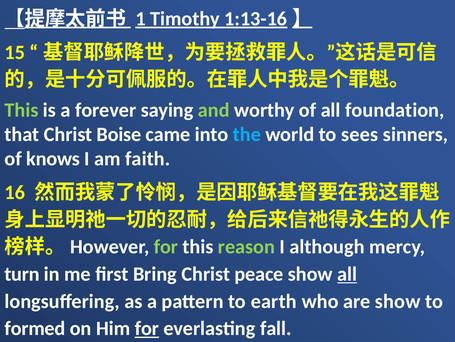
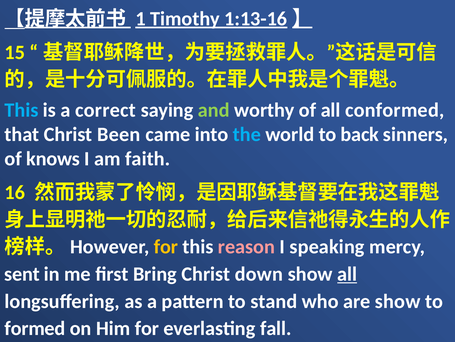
This at (21, 110) colour: light green -> light blue
forever: forever -> correct
foundation: foundation -> conformed
Boise: Boise -> Been
sees: sees -> back
for at (166, 246) colour: light green -> yellow
reason colour: light green -> pink
although: although -> speaking
turn: turn -> sent
peace: peace -> down
earth: earth -> stand
for at (147, 328) underline: present -> none
